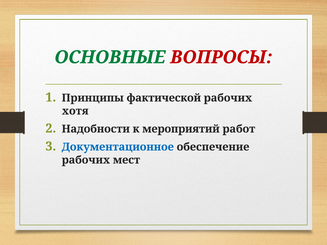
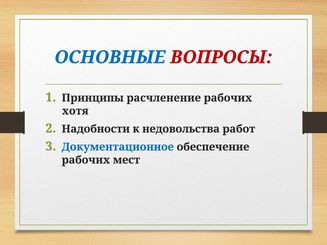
ОСНОВНЫЕ colour: green -> blue
фактической: фактической -> расчленение
мероприятий: мероприятий -> недовольства
